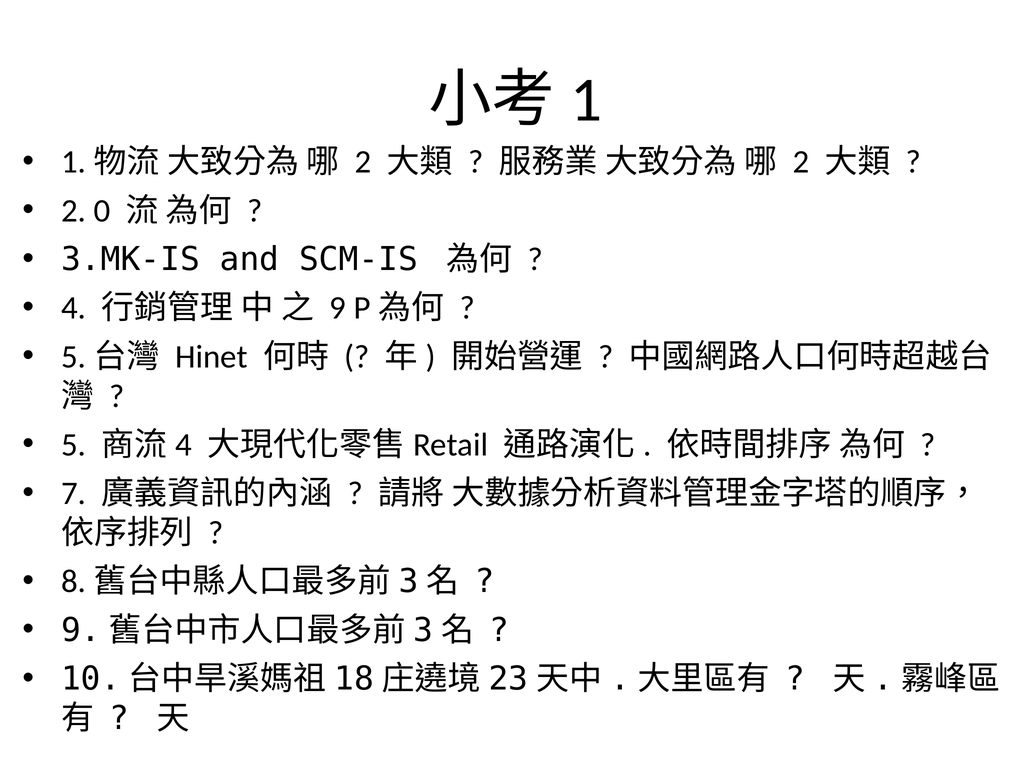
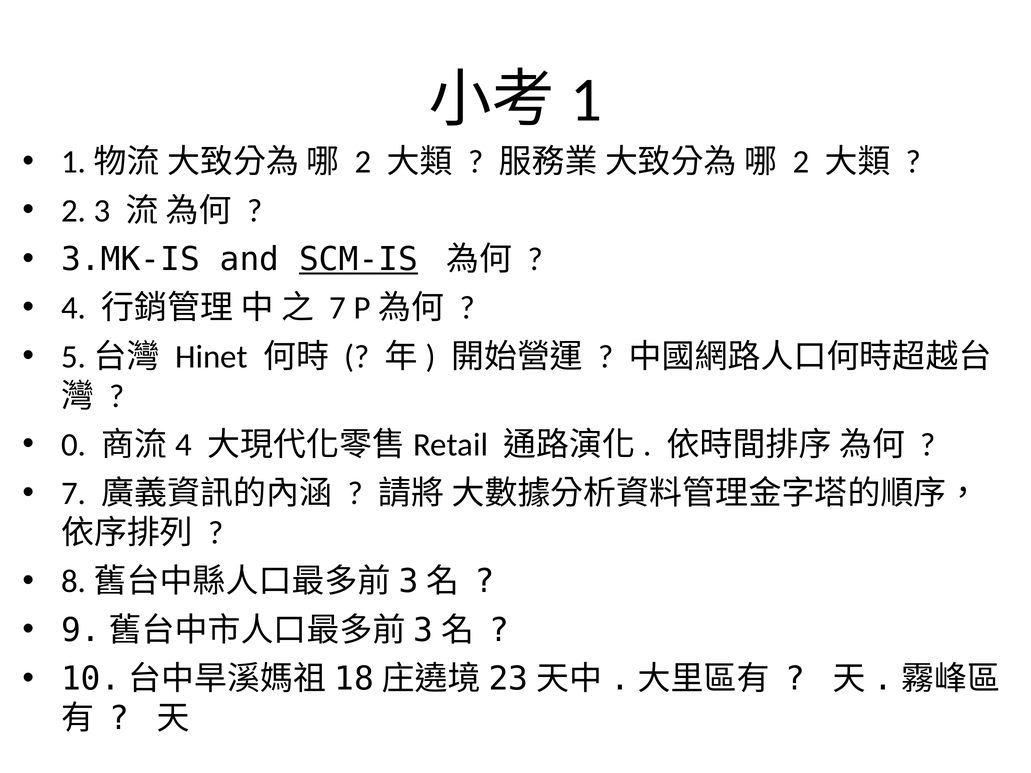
0: 0 -> 3
SCM-IS underline: none -> present
9 at (338, 308): 9 -> 7
5: 5 -> 0
